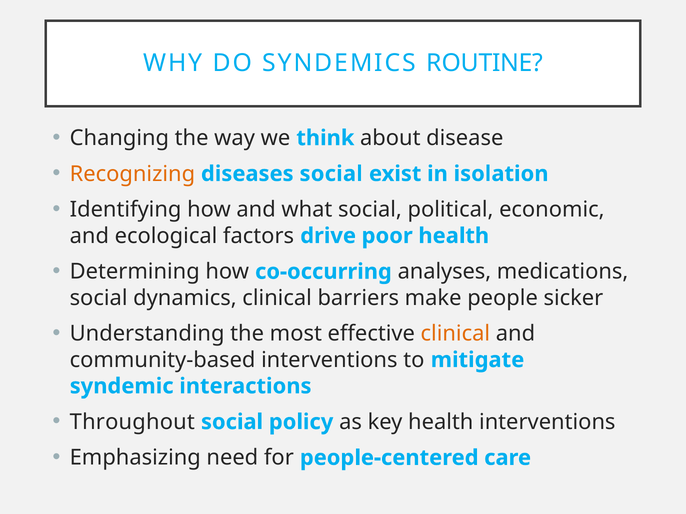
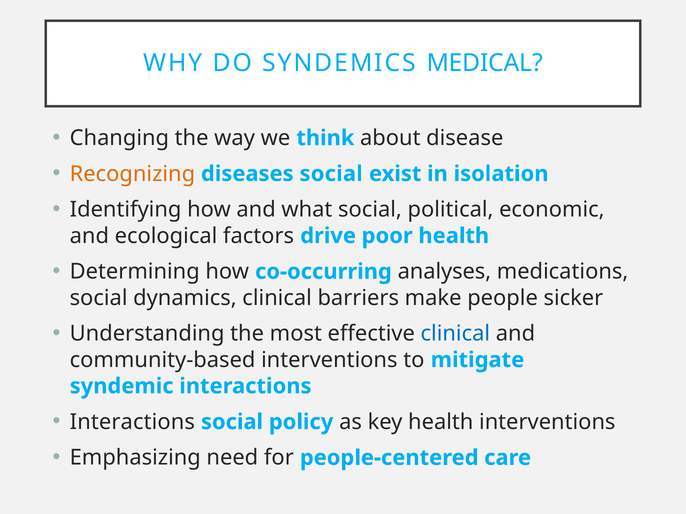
ROUTINE: ROUTINE -> MEDICAL
clinical at (455, 334) colour: orange -> blue
Throughout at (132, 422): Throughout -> Interactions
